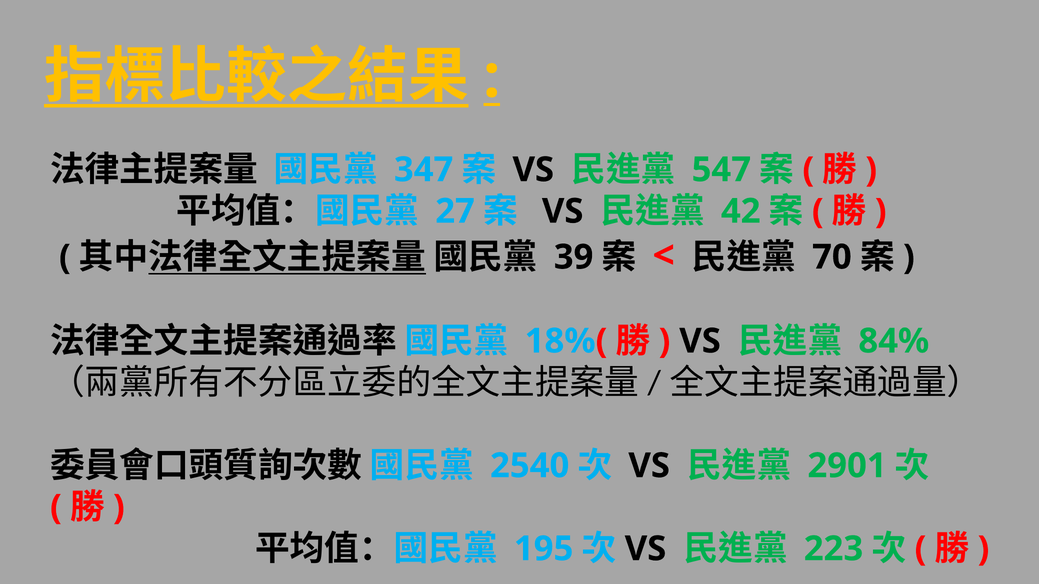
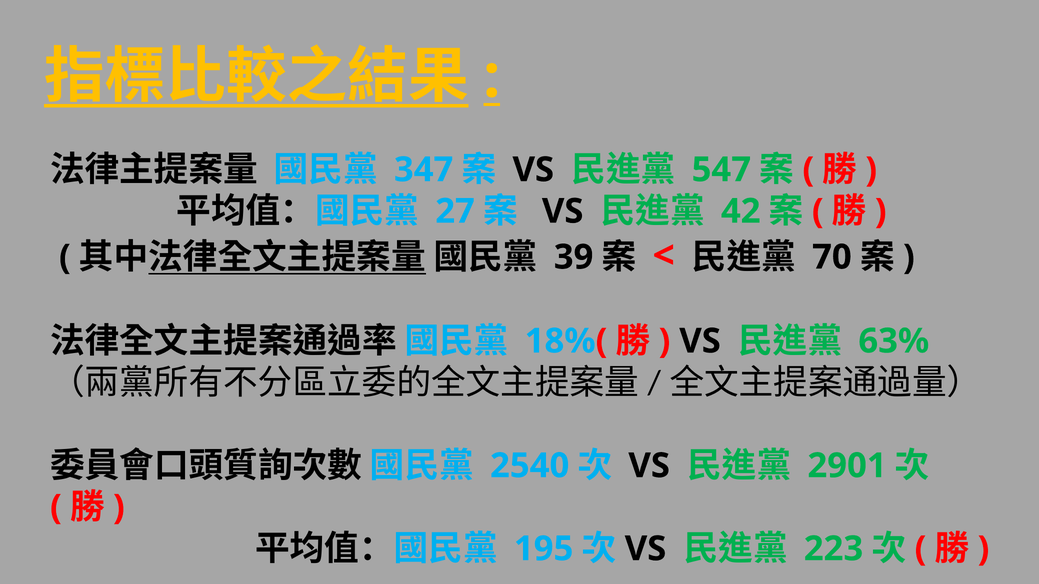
84%: 84% -> 63%
